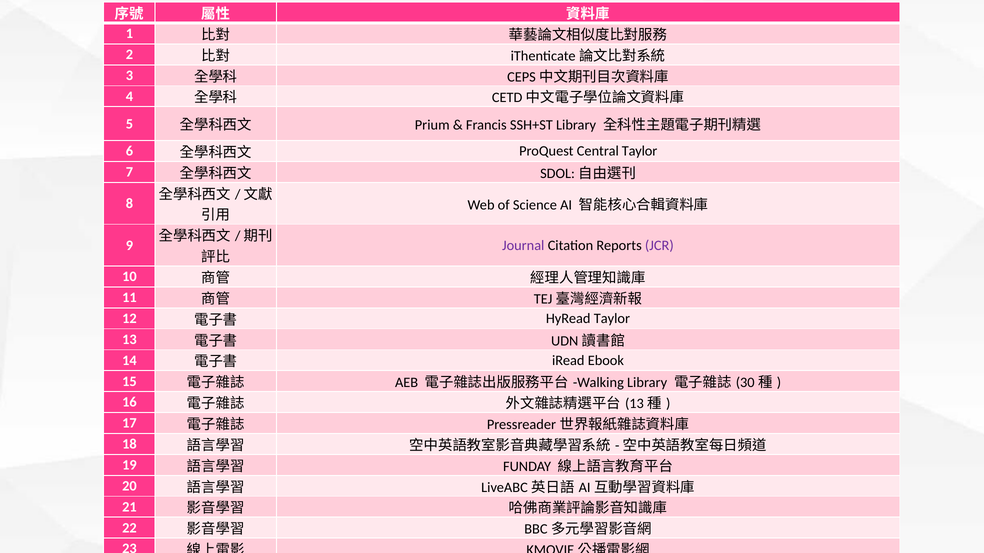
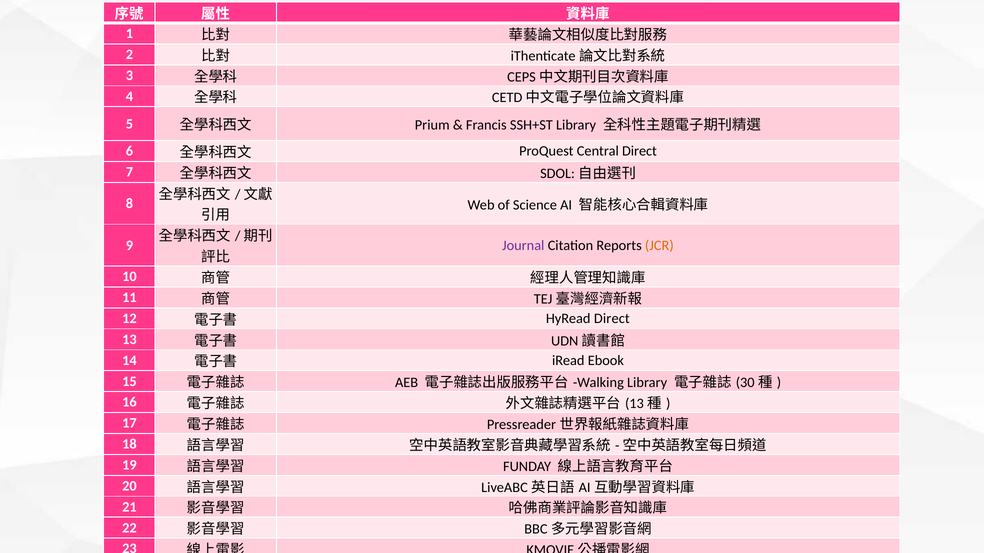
Central Taylor: Taylor -> Direct
JCR colour: purple -> orange
HyRead Taylor: Taylor -> Direct
